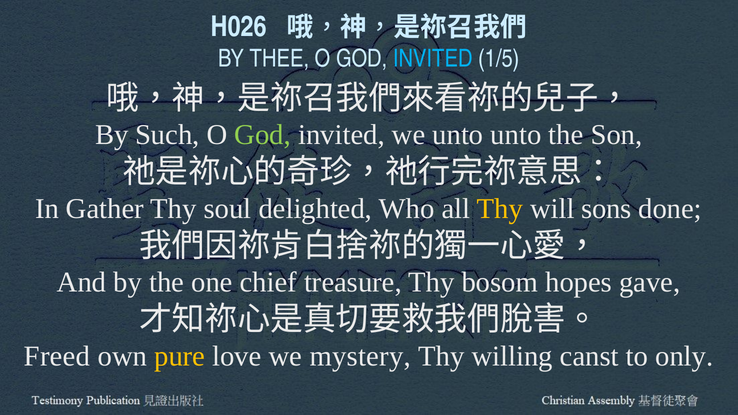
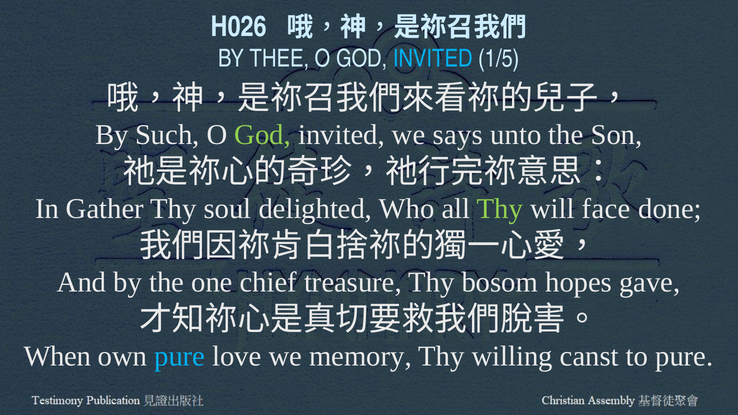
we unto: unto -> says
Thy at (500, 209) colour: yellow -> light green
sons: sons -> face
Freed: Freed -> When
pure at (180, 356) colour: yellow -> light blue
mystery: mystery -> memory
to only: only -> pure
